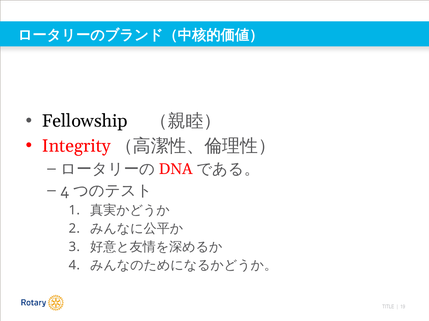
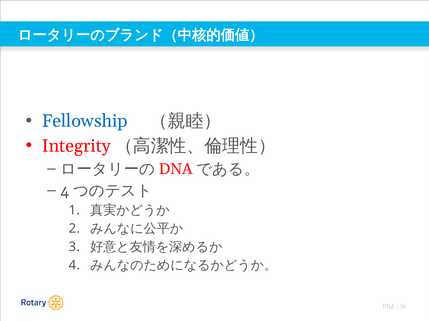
Fellowship colour: black -> blue
